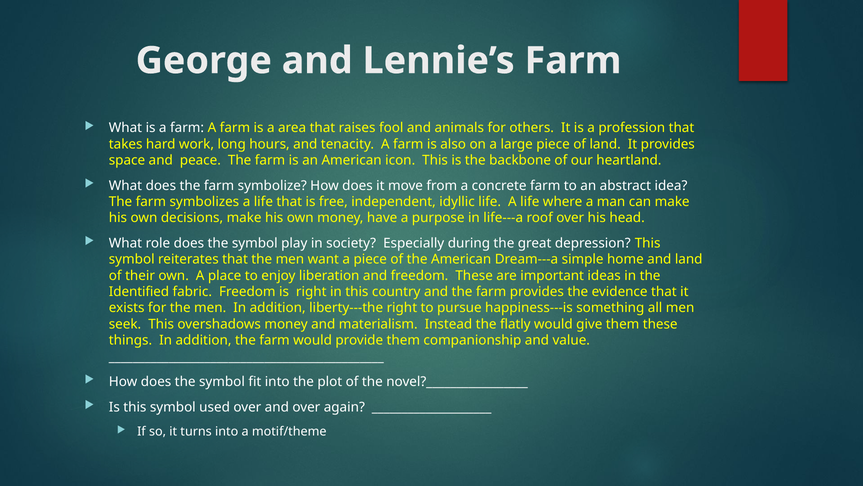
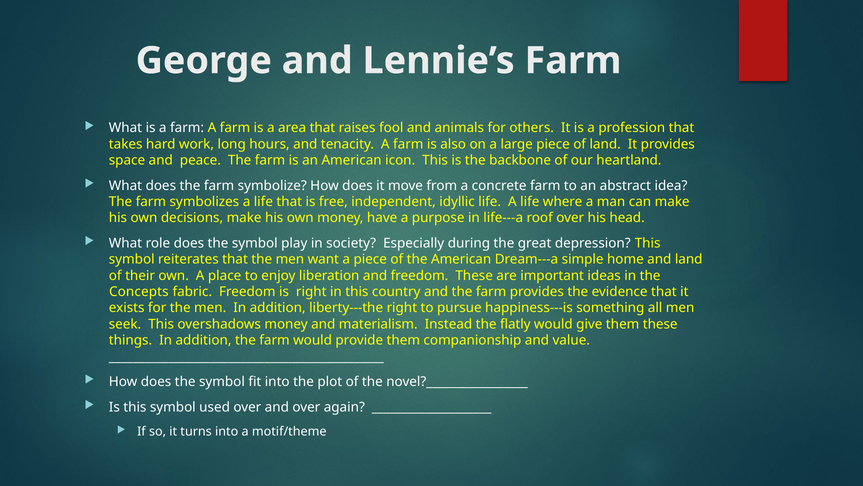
Identified: Identified -> Concepts
